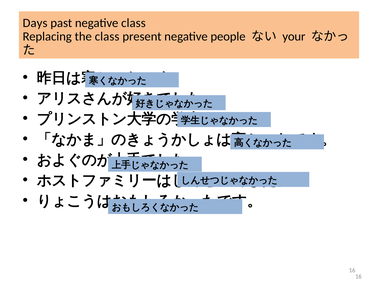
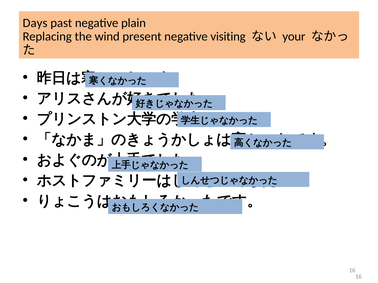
negative class: class -> plain
the class: class -> wind
people: people -> visiting
